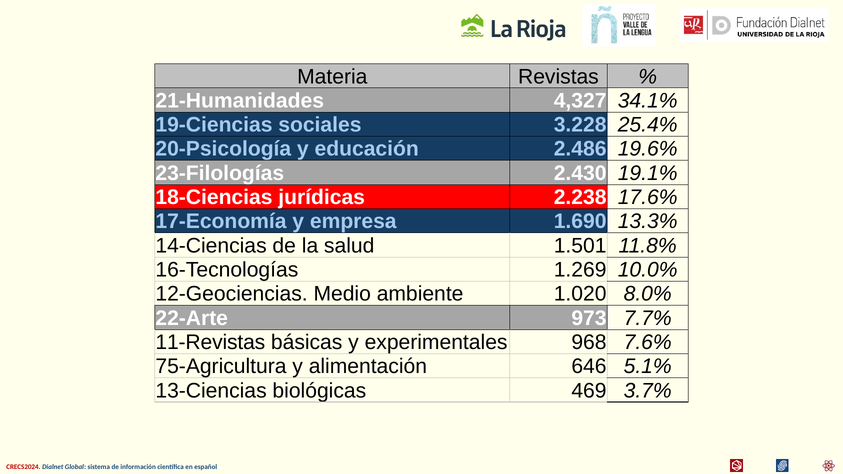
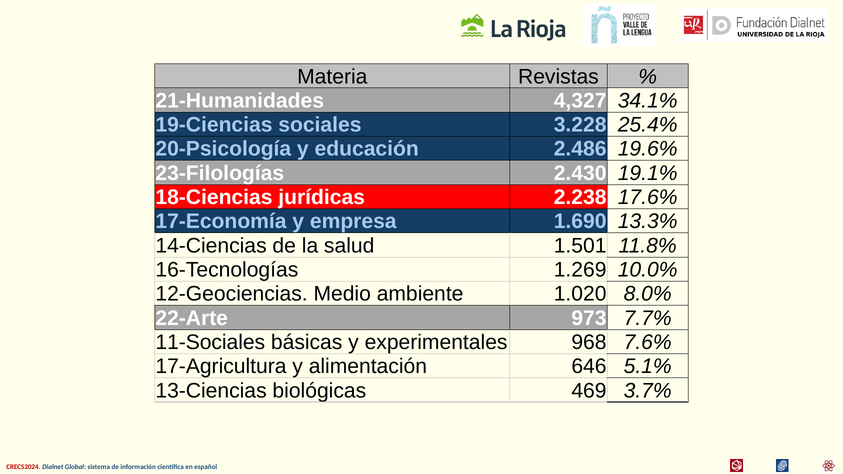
11-Revistas: 11-Revistas -> 11-Sociales
75-Agricultura: 75-Agricultura -> 17-Agricultura
